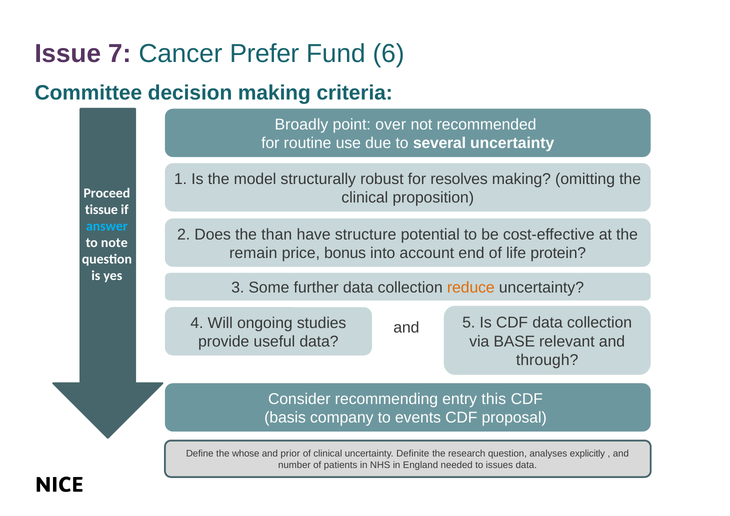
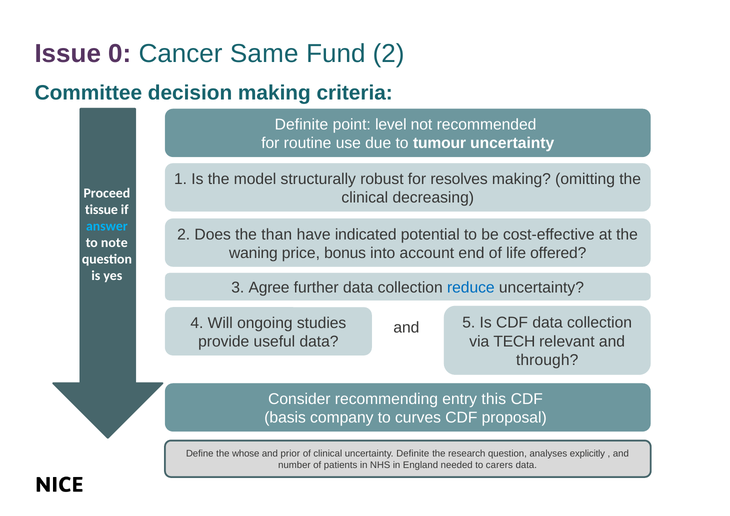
7: 7 -> 0
Prefer: Prefer -> Same
Fund 6: 6 -> 2
Broadly at (301, 125): Broadly -> Definite
over: over -> level
several: several -> tumour
proposition: proposition -> decreasing
structure: structure -> indicated
remain: remain -> waning
protein: protein -> offered
Some: Some -> Agree
reduce colour: orange -> blue
BASE: BASE -> TECH
events: events -> curves
issues: issues -> carers
